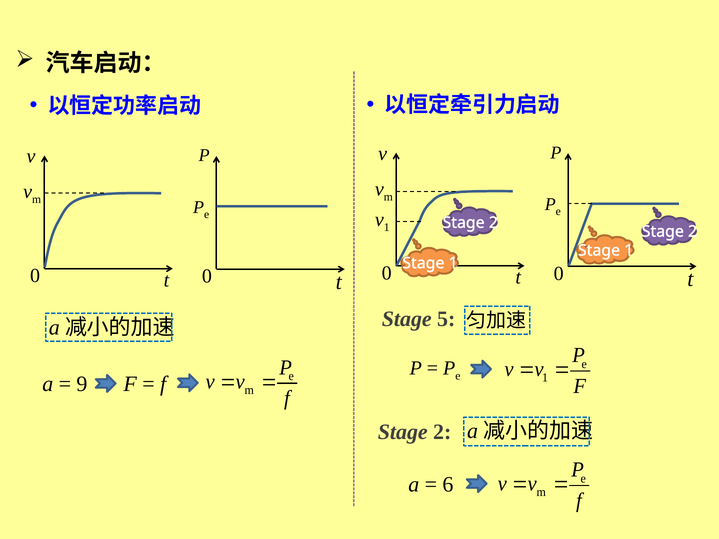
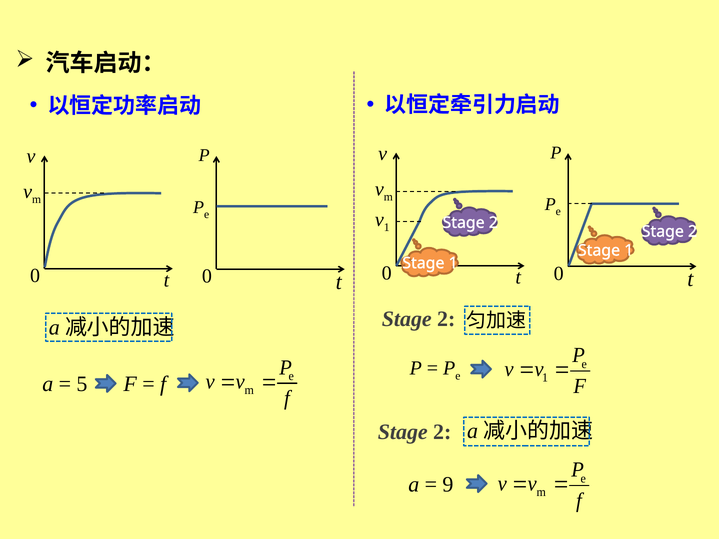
5 at (446, 319): 5 -> 2
9: 9 -> 5
6: 6 -> 9
